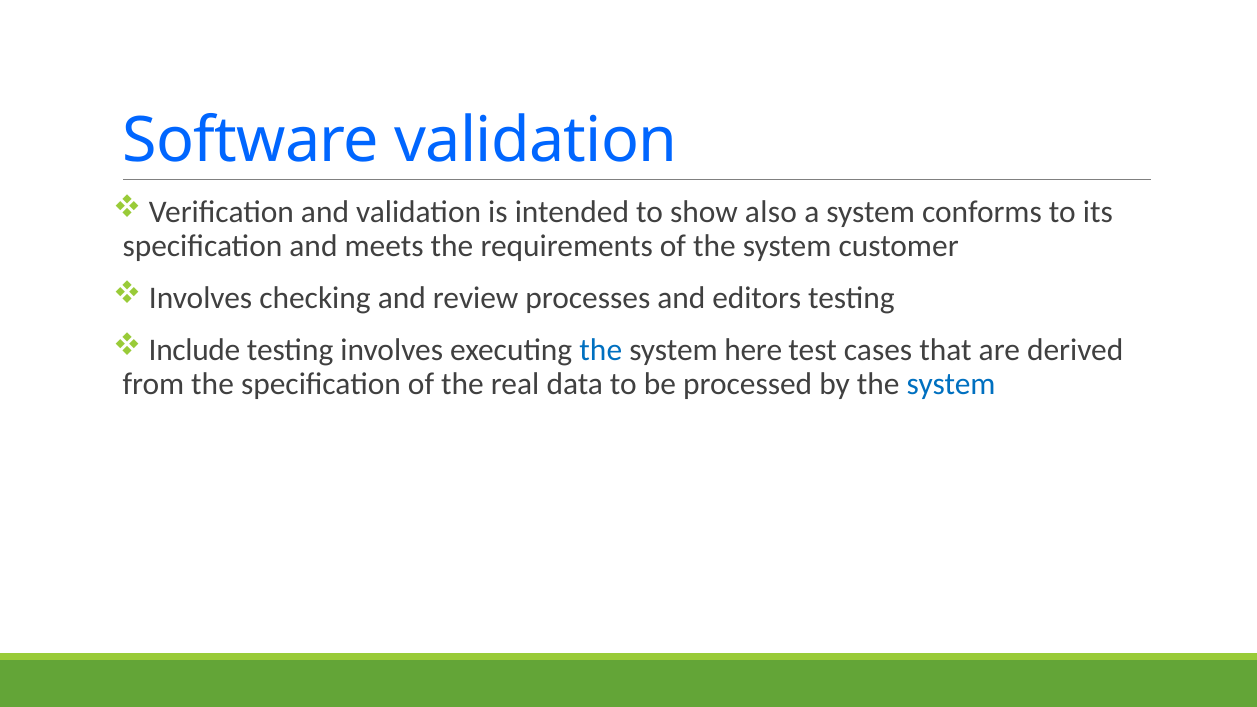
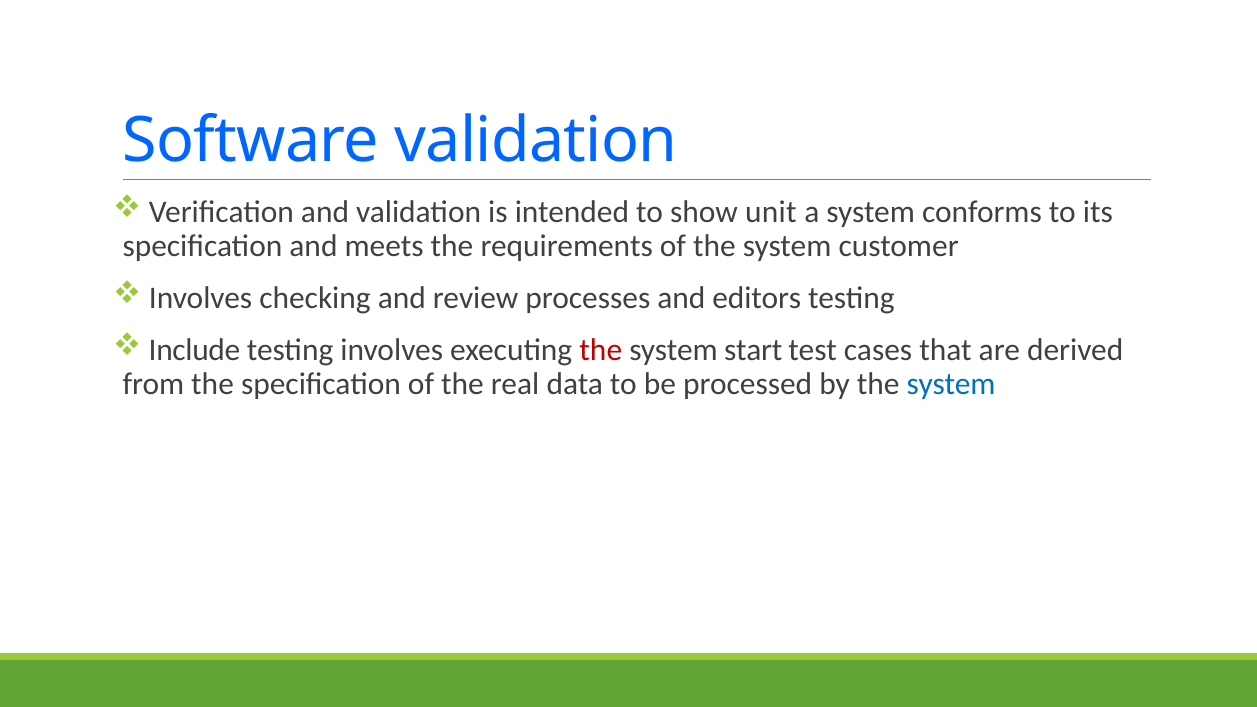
also: also -> unit
the at (601, 350) colour: blue -> red
here: here -> start
